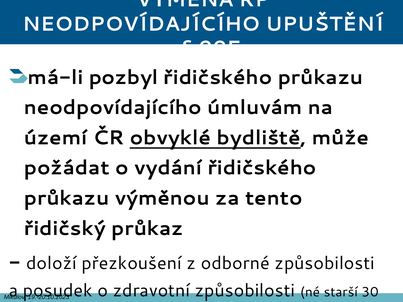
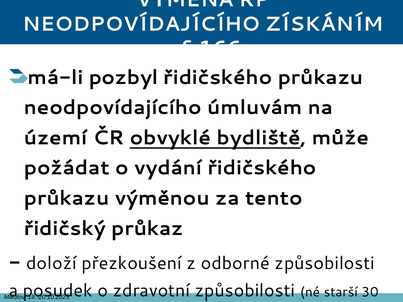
UPUŠTĚNÍ: UPUŠTĚNÍ -> ZÍSKÁNÍM
995: 995 -> 166
